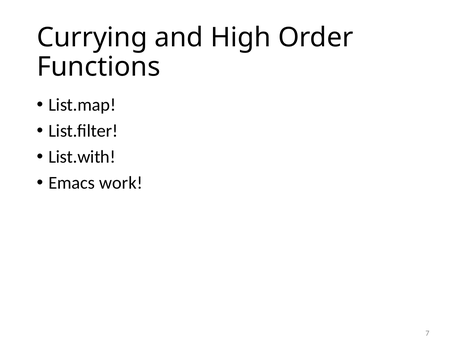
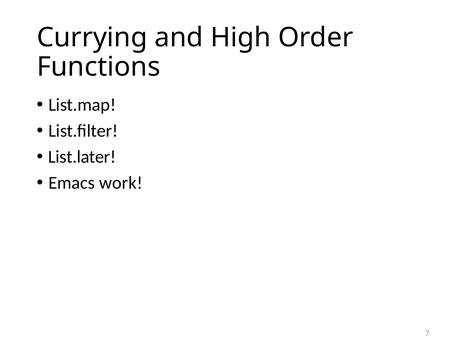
List.with: List.with -> List.later
